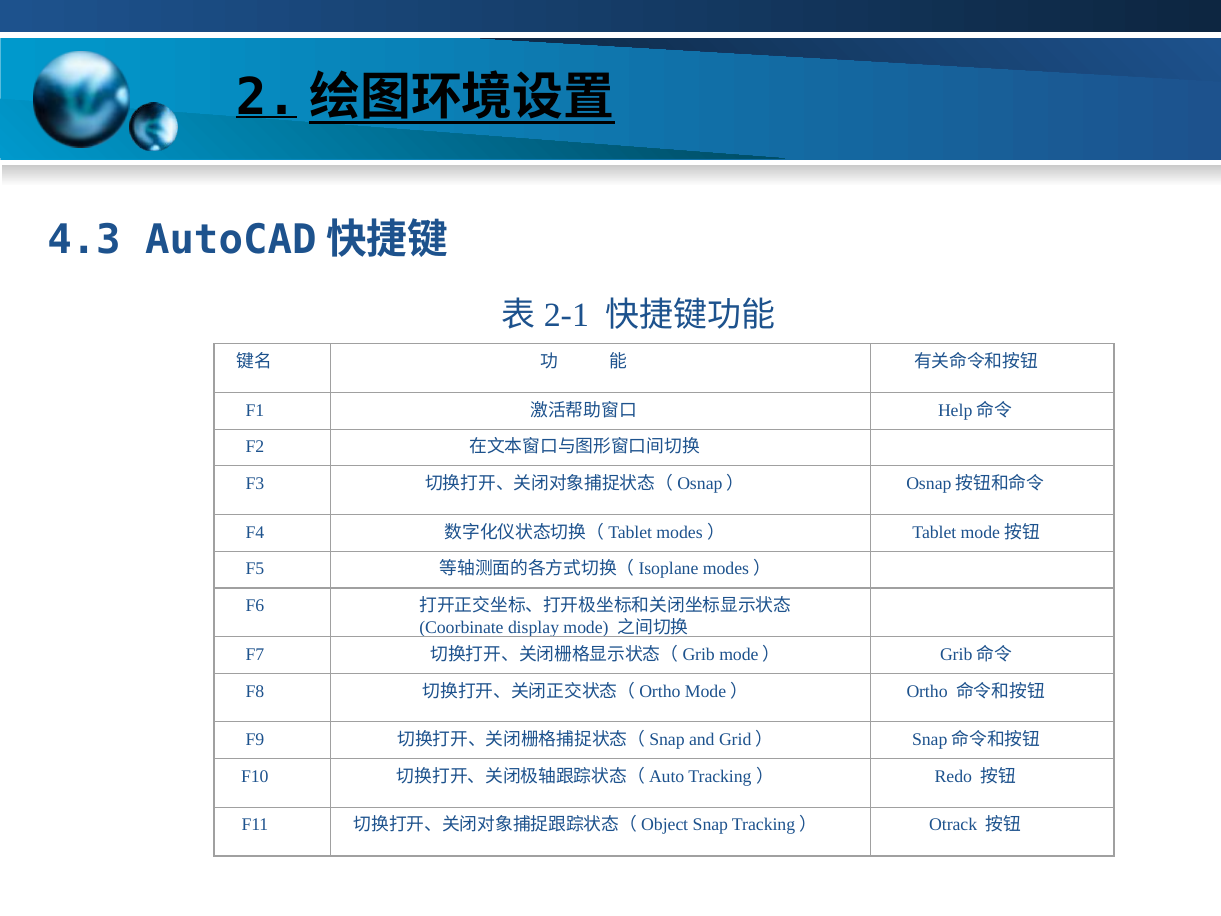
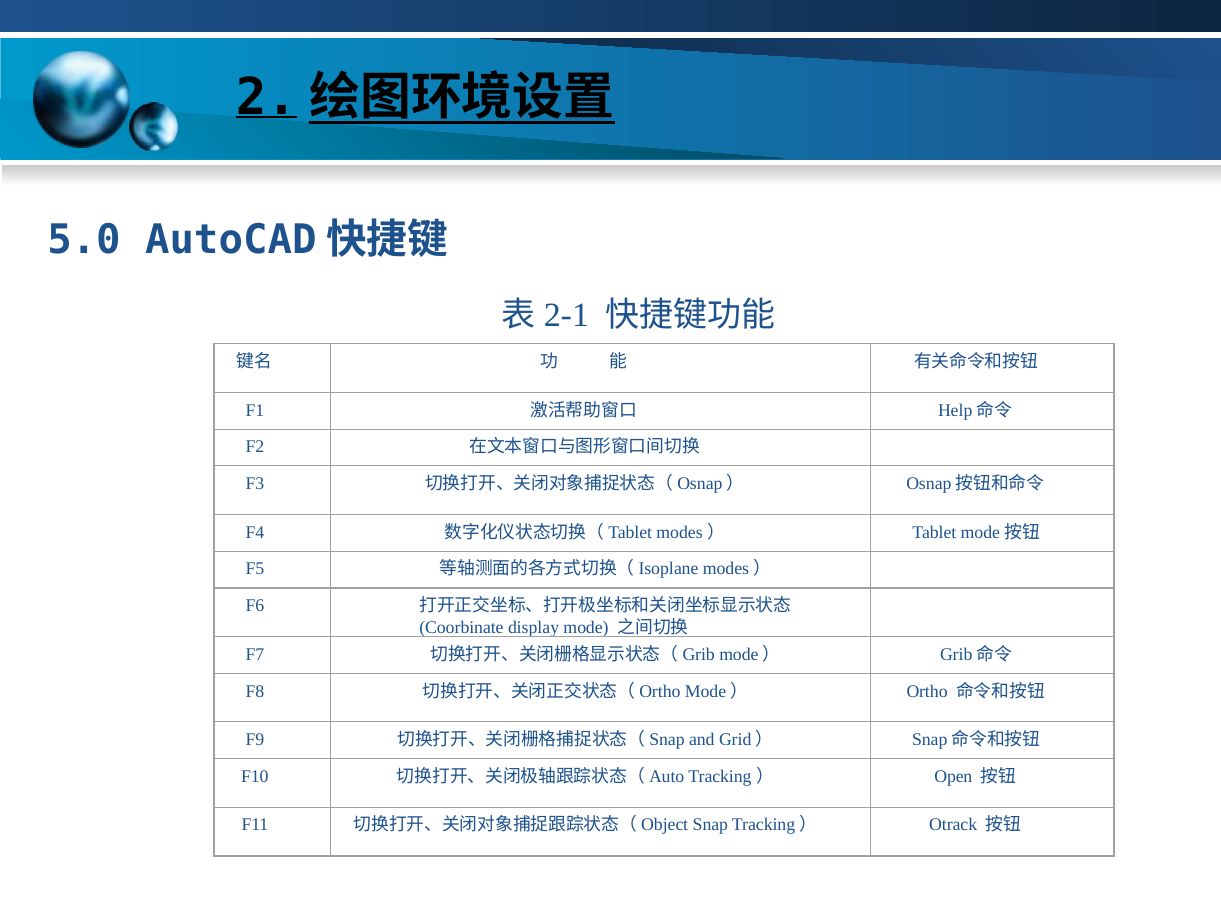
4.3: 4.3 -> 5.0
Redo: Redo -> Open
